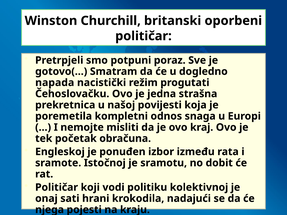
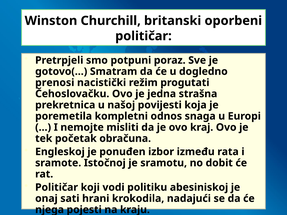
napada: napada -> prenosi
kolektivnoj: kolektivnoj -> abesiniskoj
